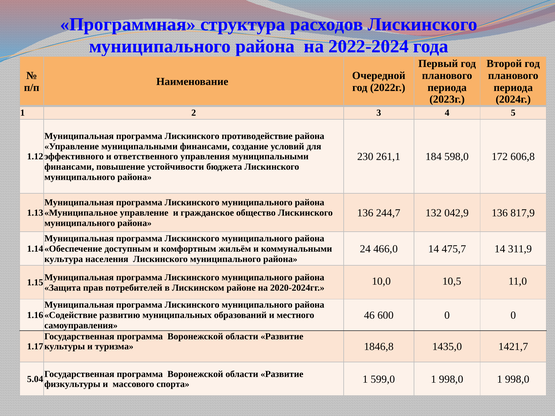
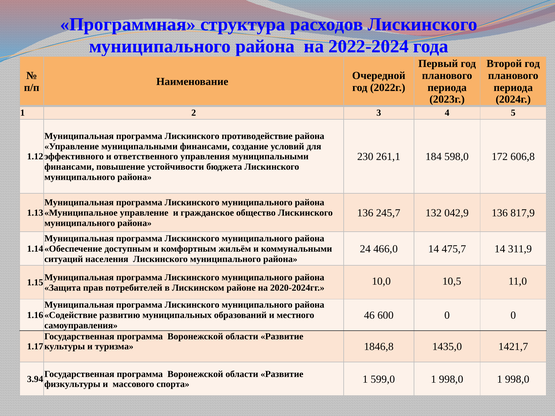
244,7: 244,7 -> 245,7
культура: культура -> ситуаций
5.04: 5.04 -> 3.94
